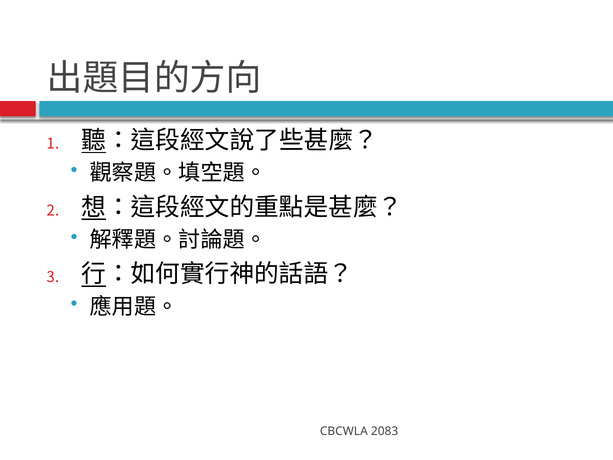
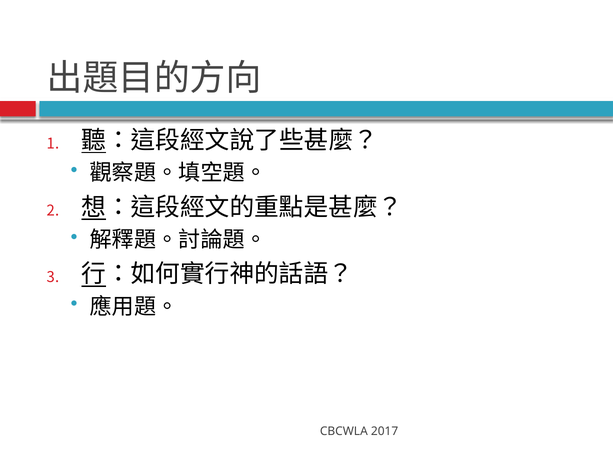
2083: 2083 -> 2017
